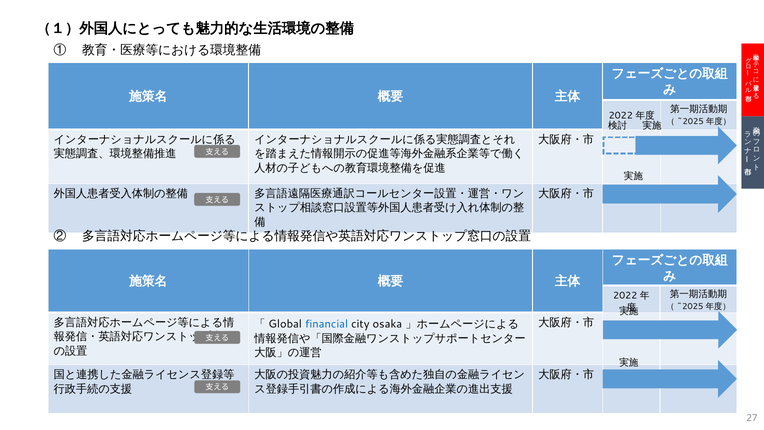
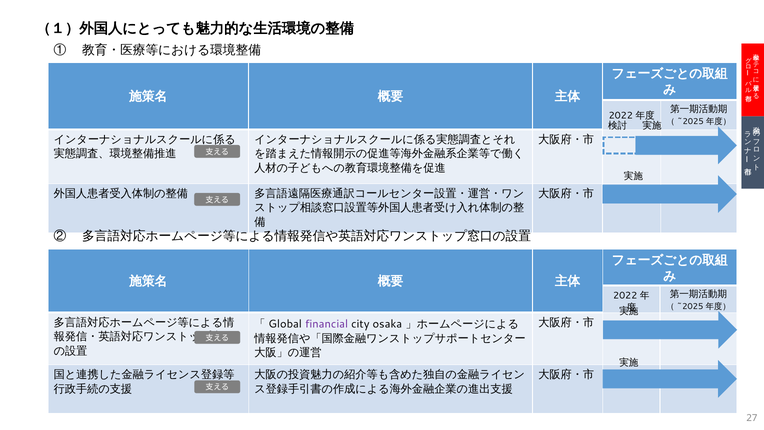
financial colour: blue -> purple
